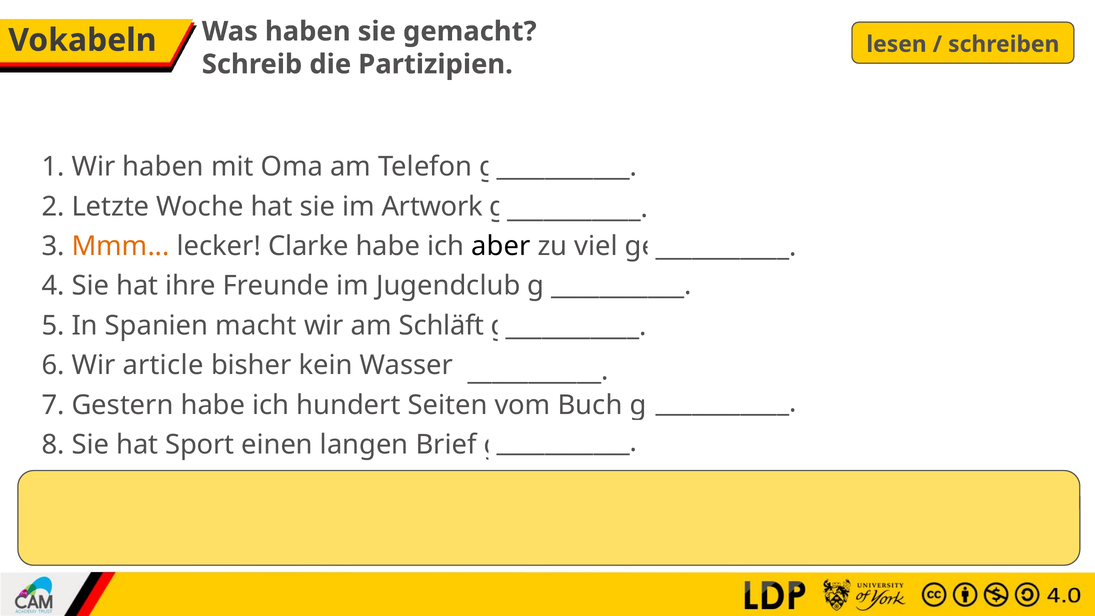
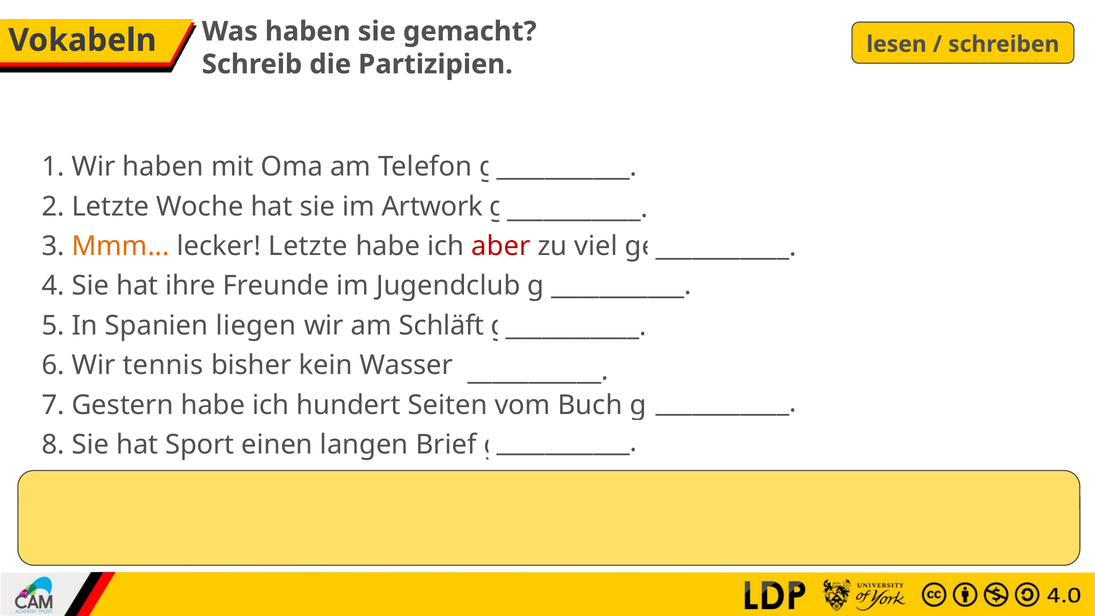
lecker Clarke: Clarke -> Letzte
aber colour: black -> red
macht: macht -> liegen
article: article -> tennis
